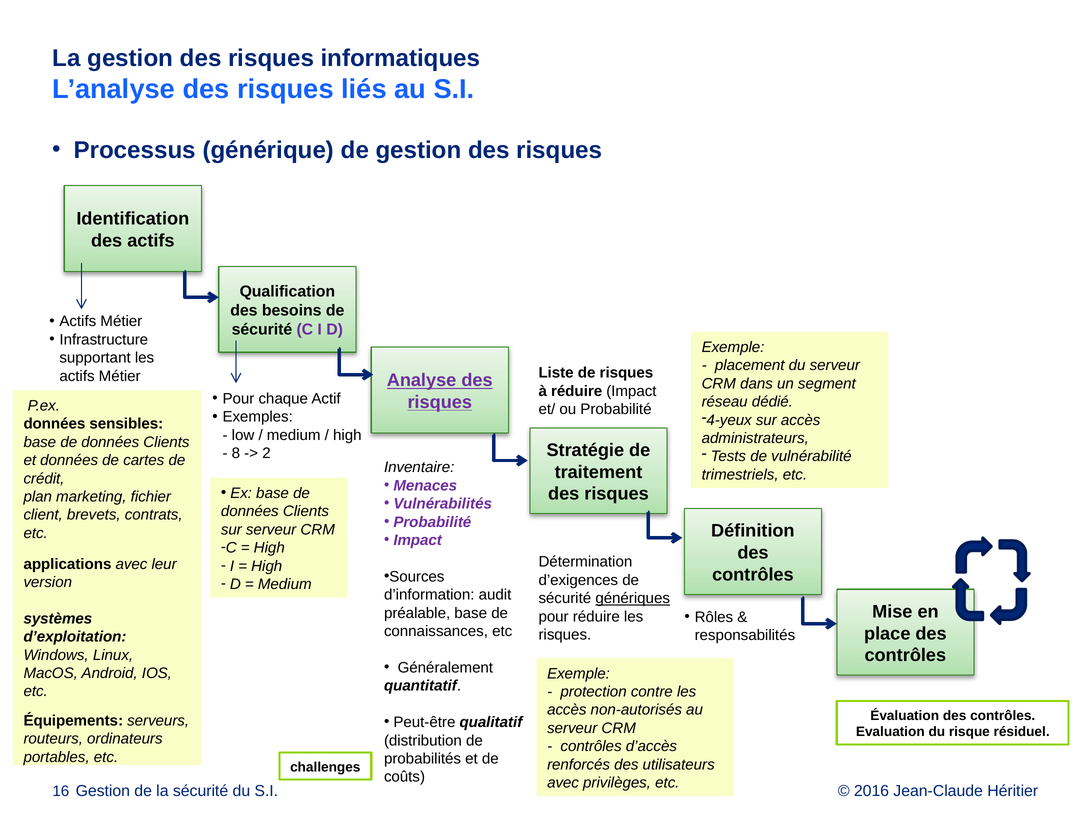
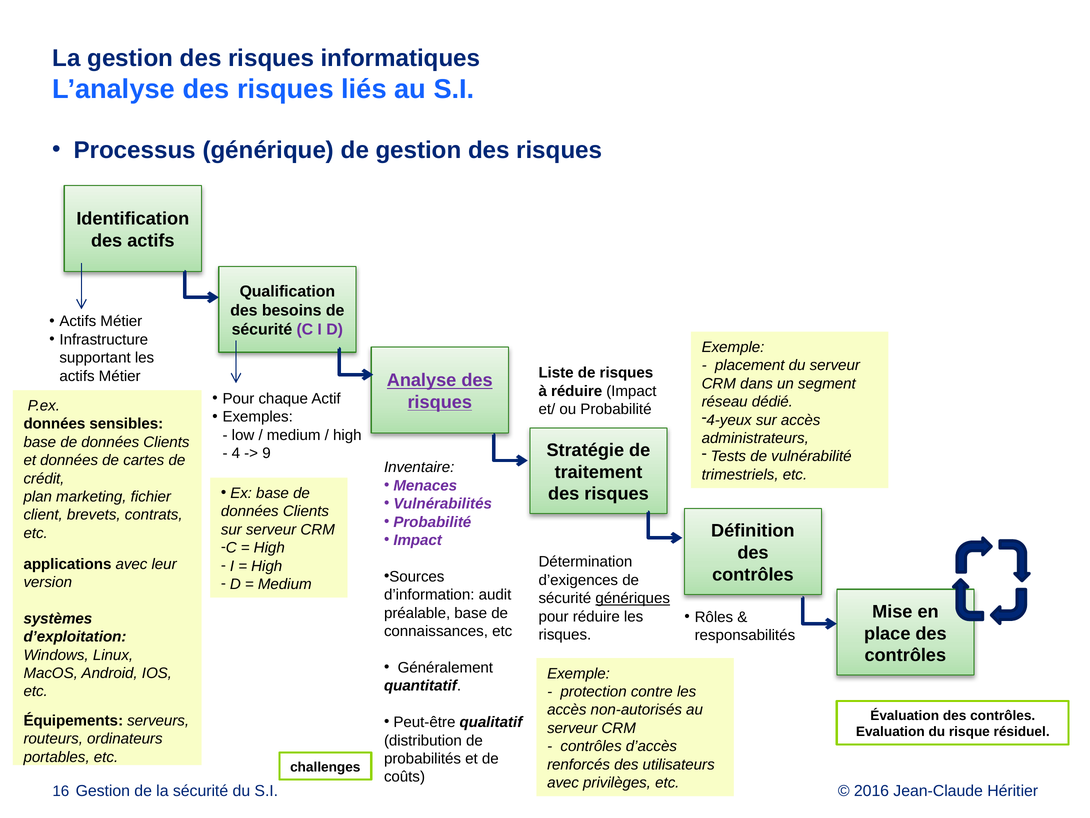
8: 8 -> 4
2: 2 -> 9
